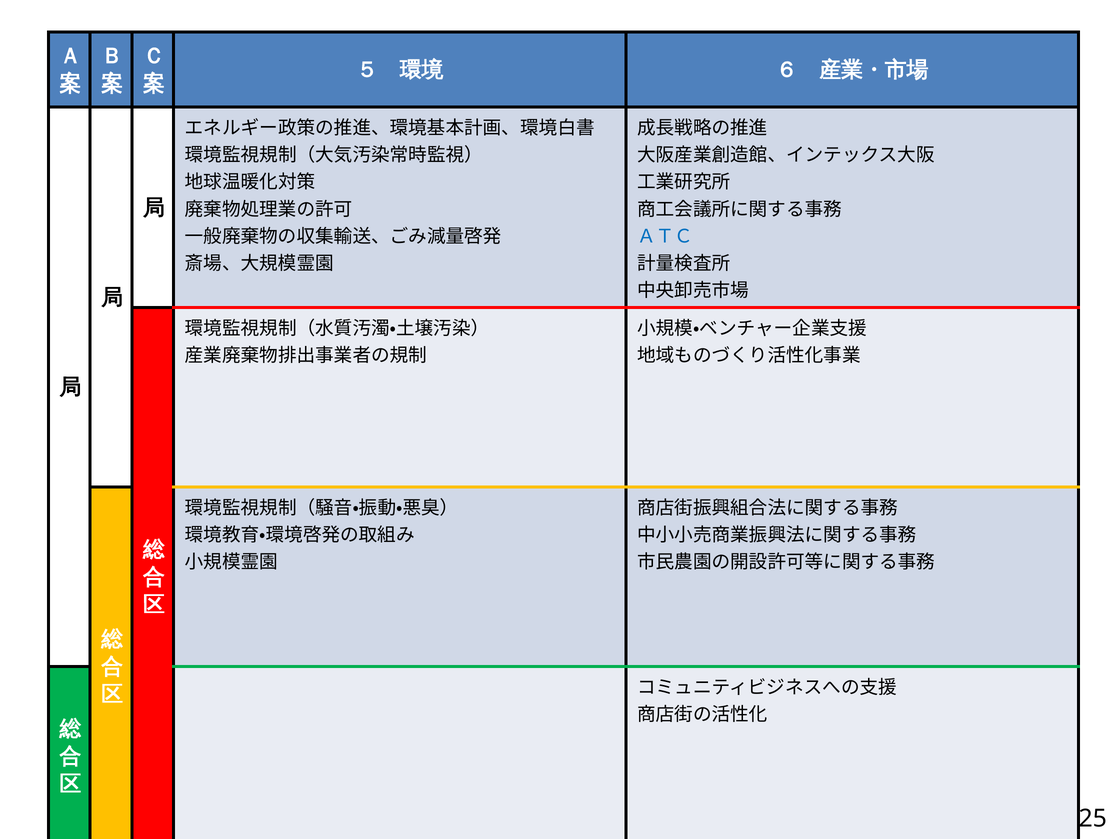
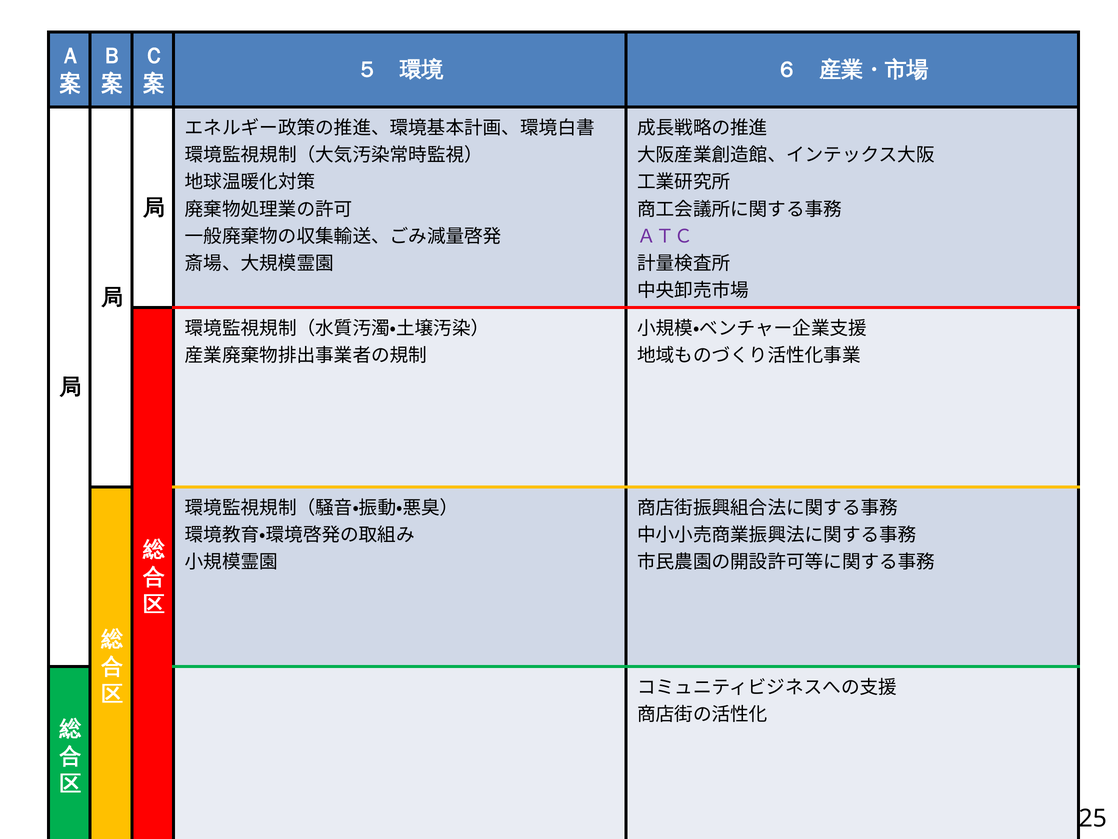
ＡＴＣ colour: blue -> purple
